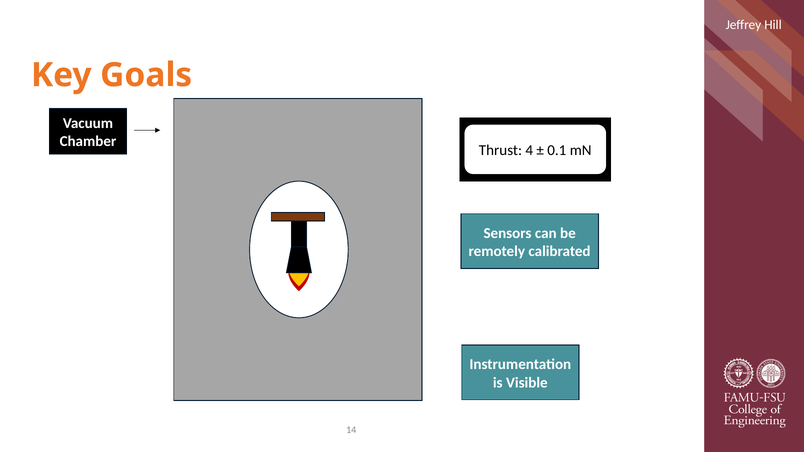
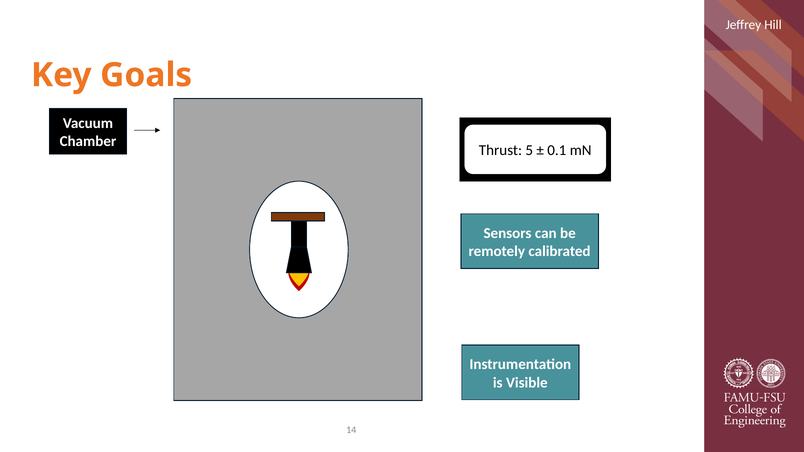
4: 4 -> 5
